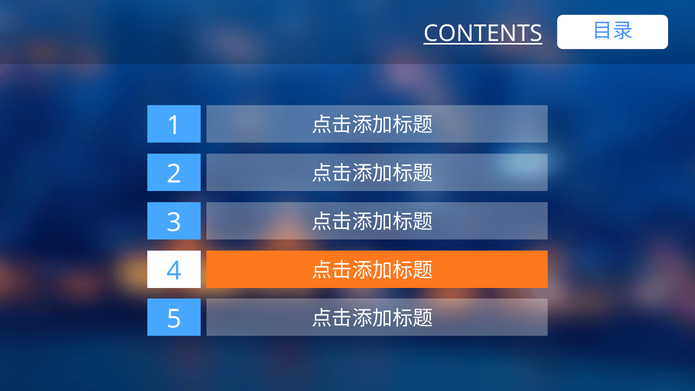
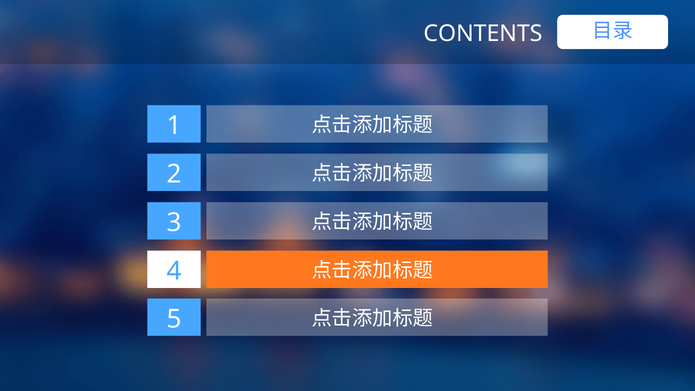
CONTENTS underline: present -> none
